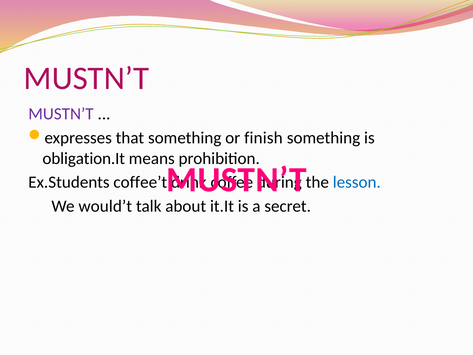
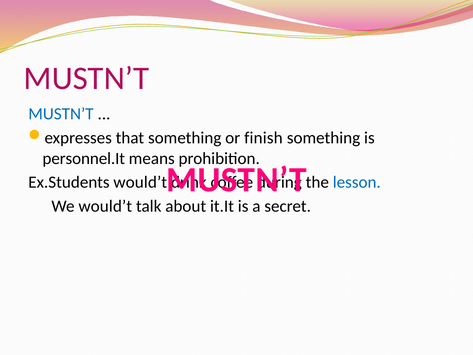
MUSTN’T at (61, 114) colour: purple -> blue
obligation.It: obligation.It -> personnel.It
Ex.Students coffee’t: coffee’t -> would’t
